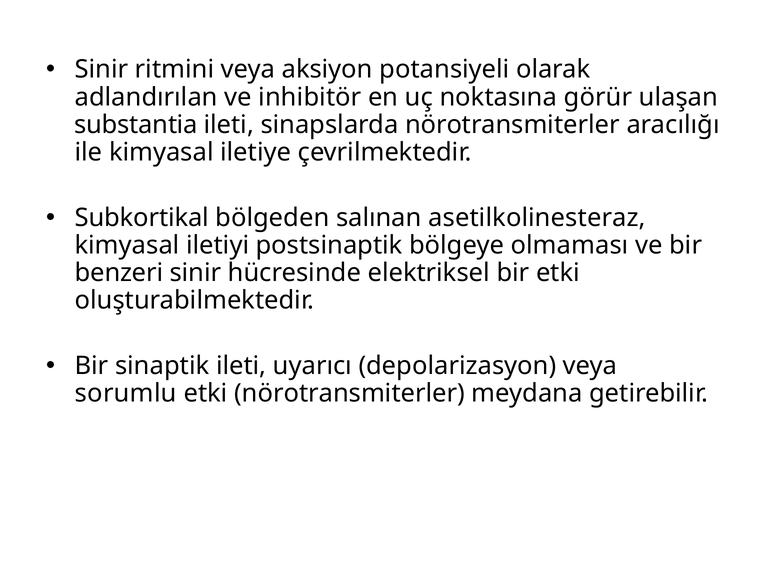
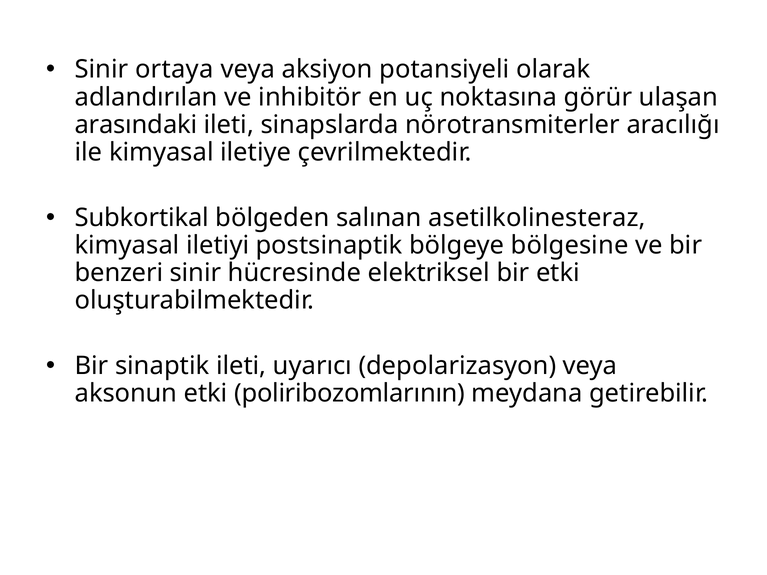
ritmini: ritmini -> ortaya
substantia: substantia -> arasındaki
olmaması: olmaması -> bölgesine
sorumlu: sorumlu -> aksonun
etki nörotransmiterler: nörotransmiterler -> poliribozomlarının
